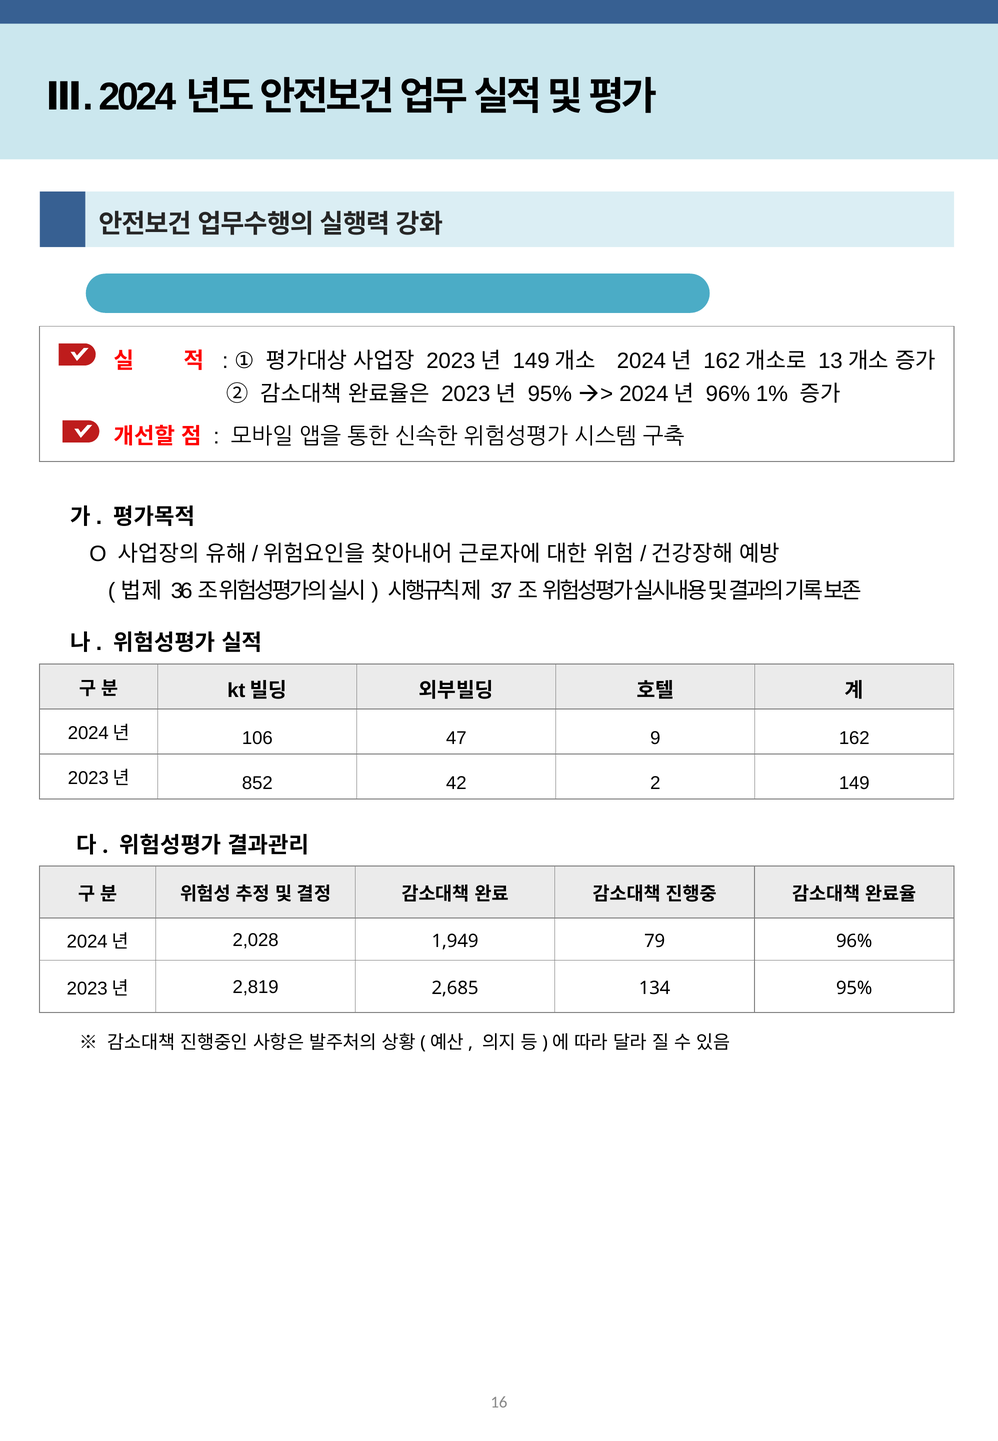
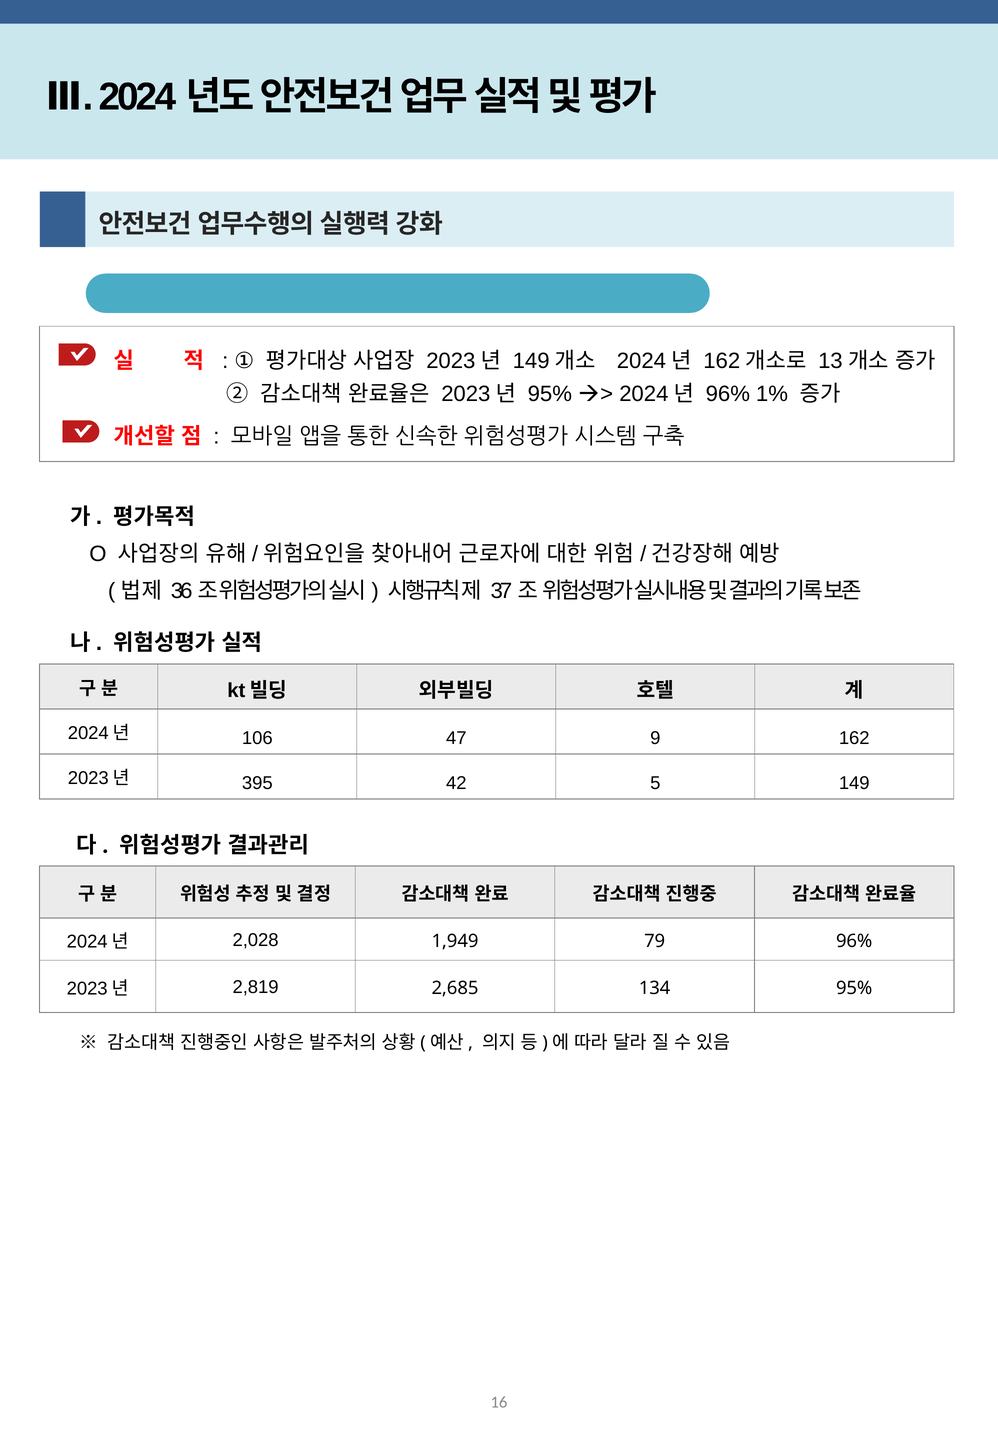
852: 852 -> 395
2: 2 -> 5
